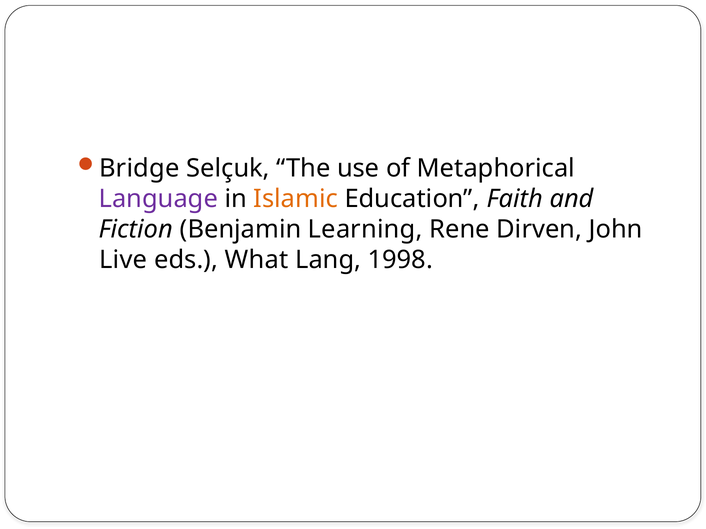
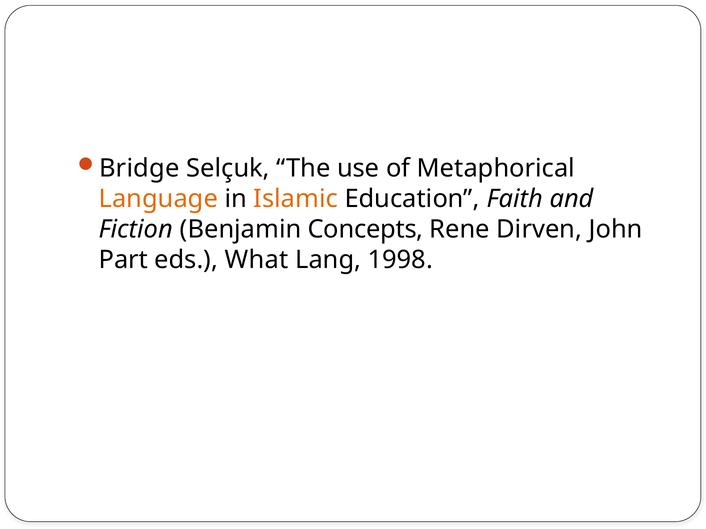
Language colour: purple -> orange
Learning: Learning -> Concepts
Live: Live -> Part
